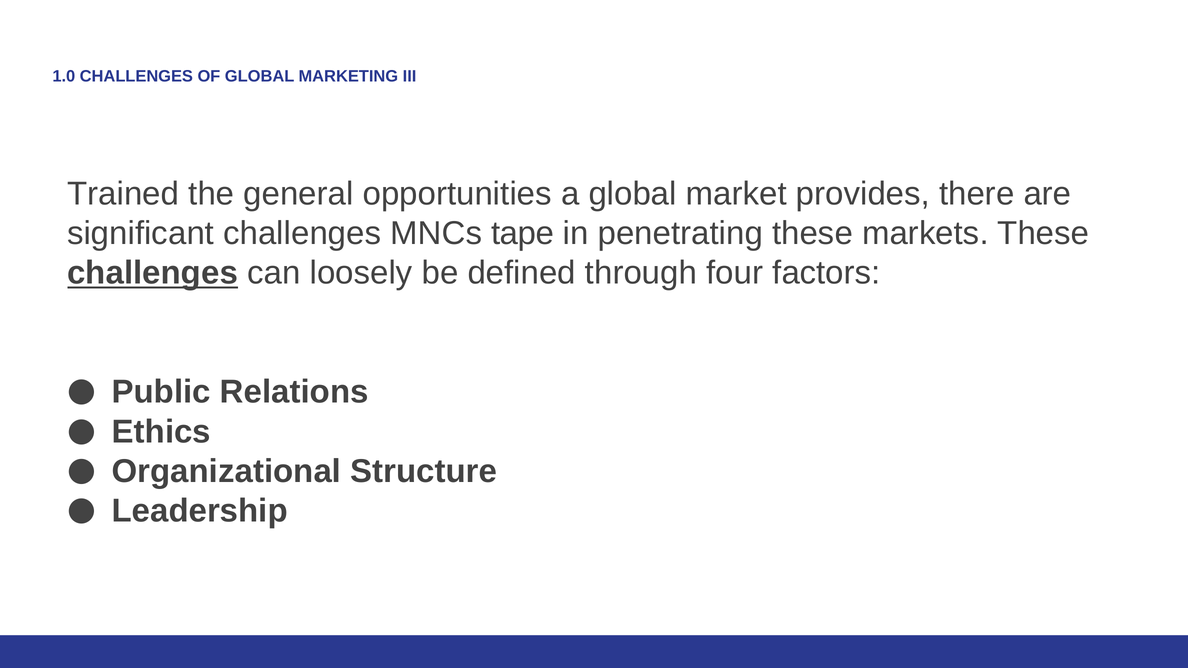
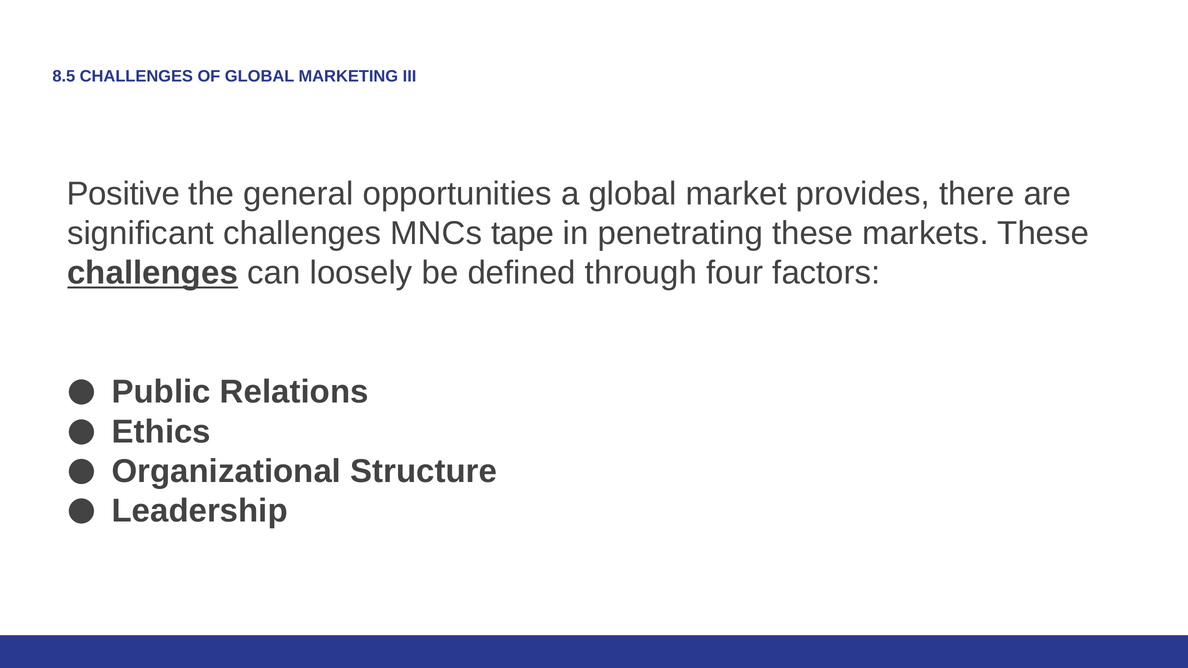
1.0: 1.0 -> 8.5
Trained: Trained -> Positive
